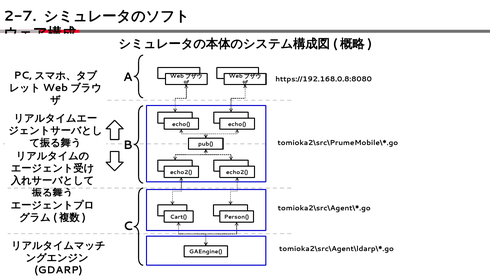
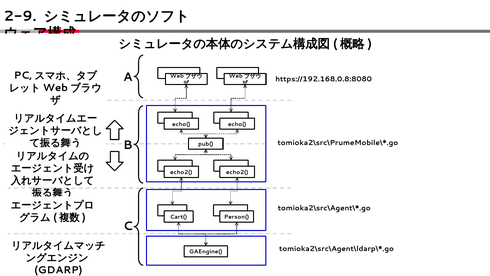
2-7: 2-7 -> 2-9
